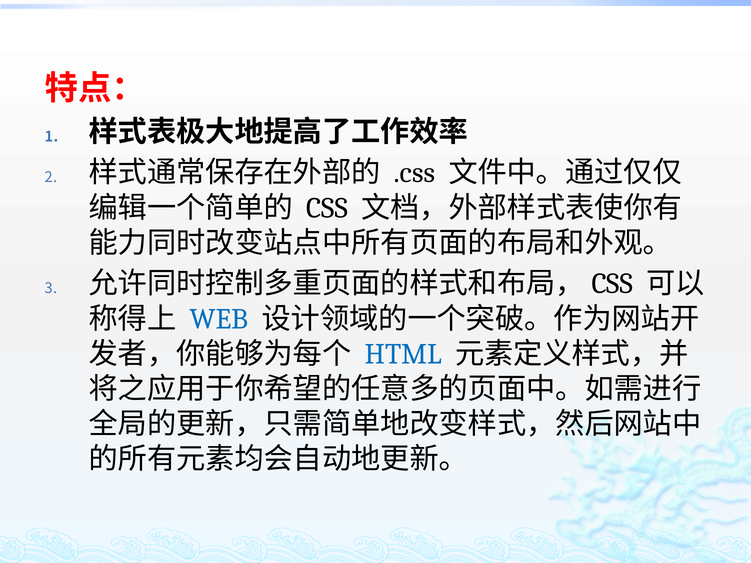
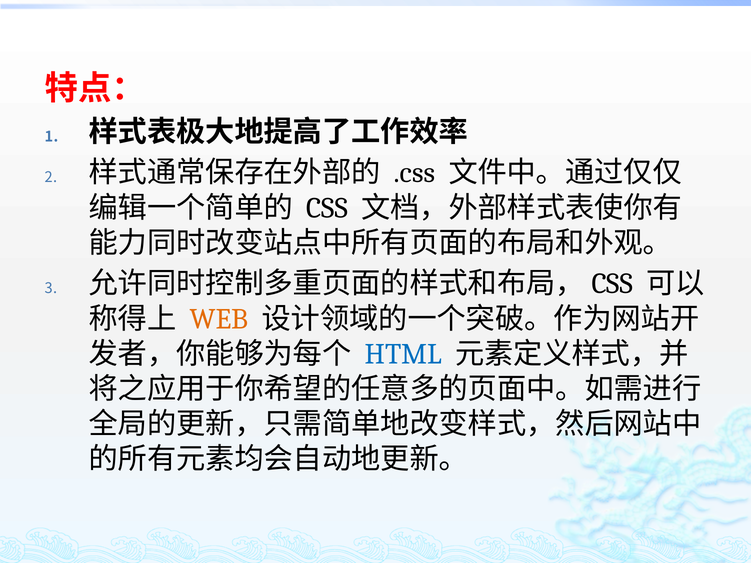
WEB colour: blue -> orange
